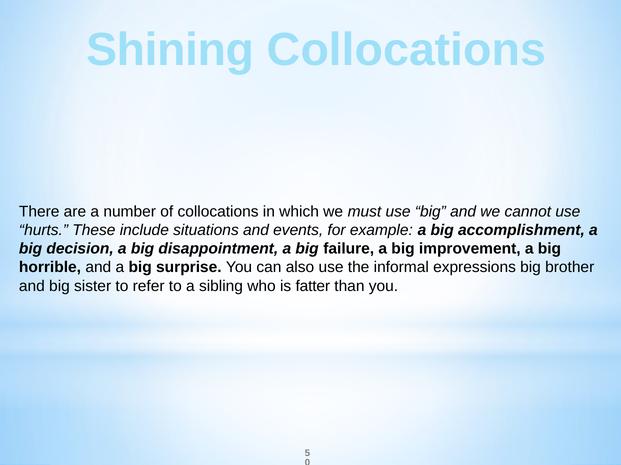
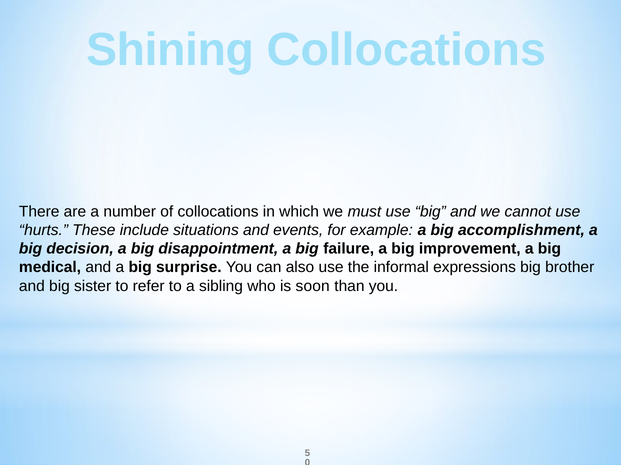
horrible: horrible -> medical
fatter: fatter -> soon
